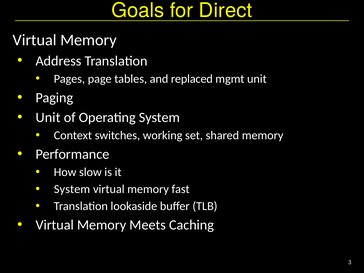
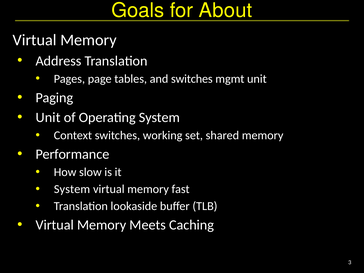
Direct: Direct -> About
and replaced: replaced -> switches
